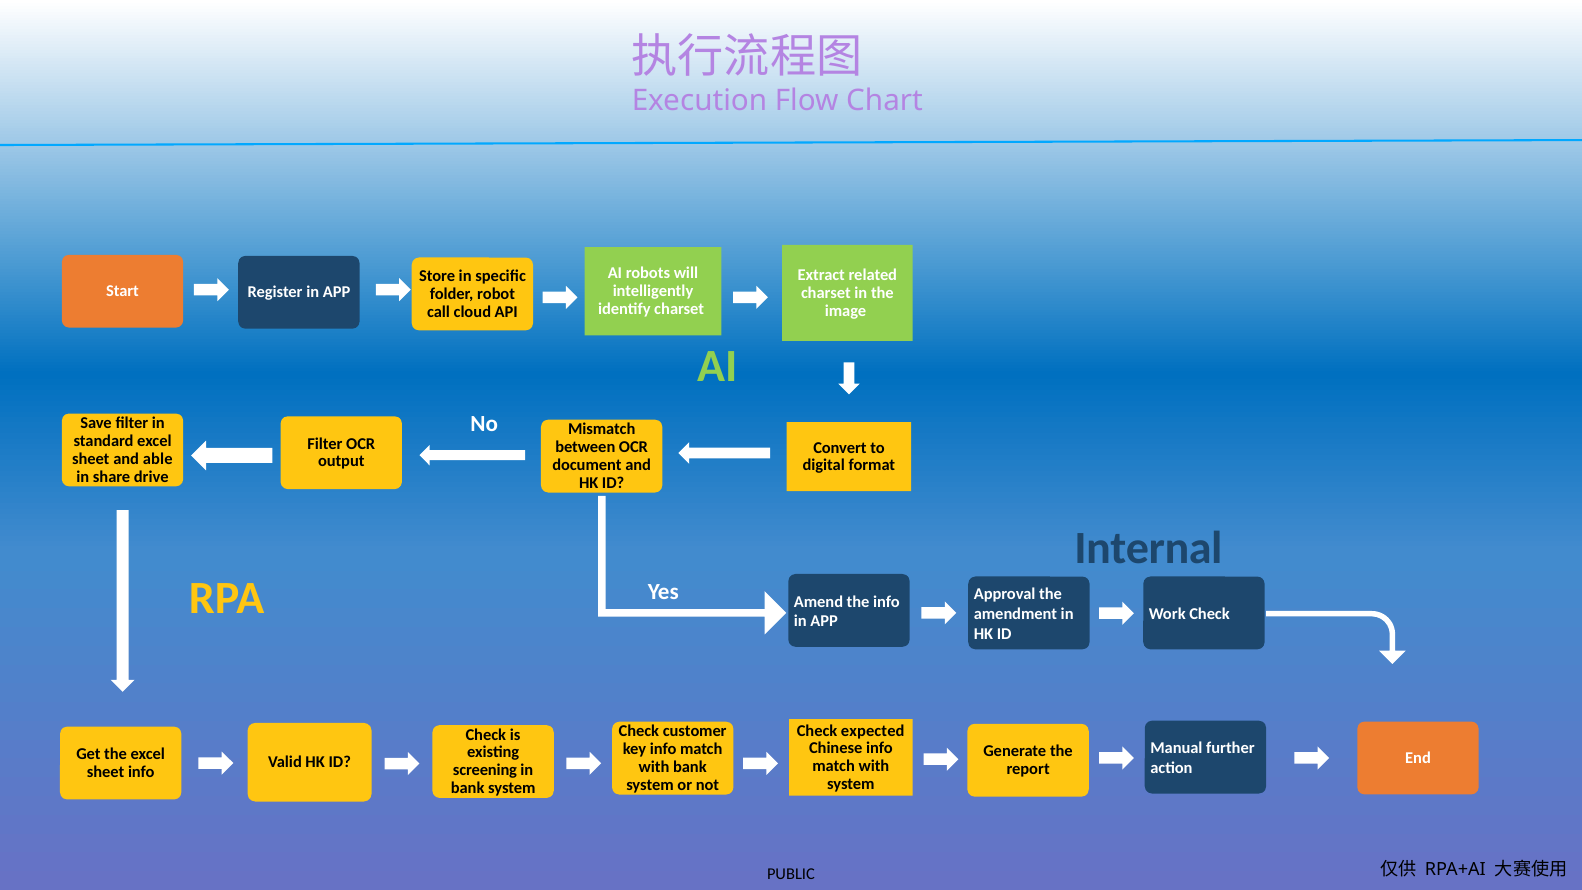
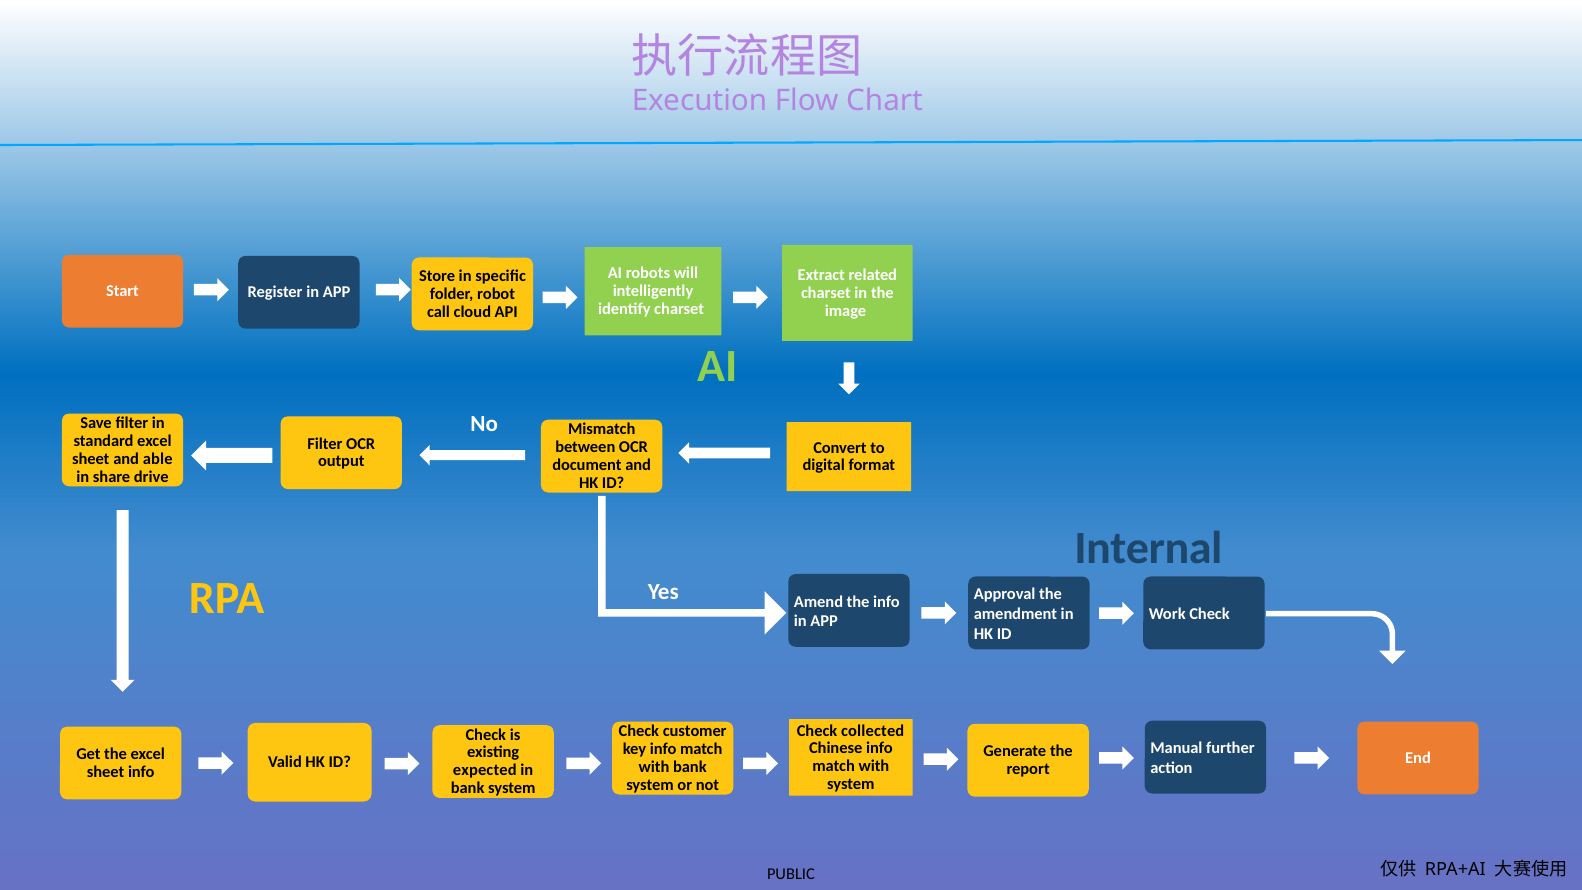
expected: expected -> collected
screening: screening -> expected
